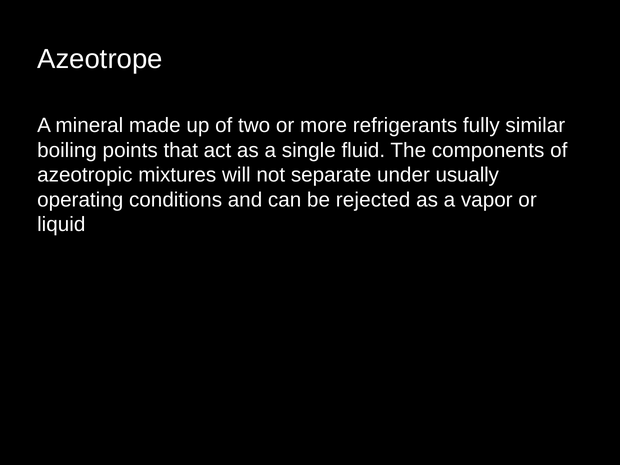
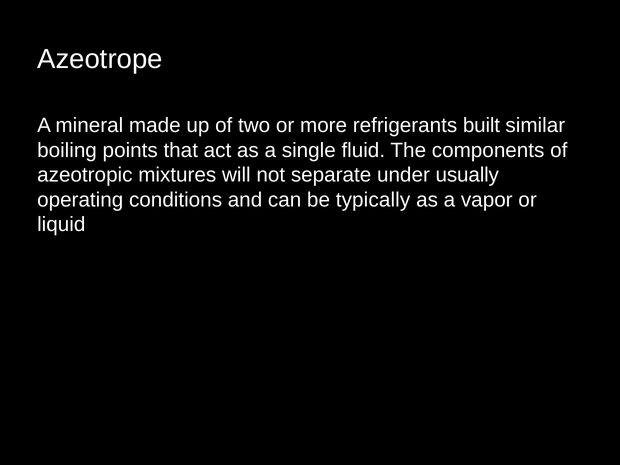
fully: fully -> built
rejected: rejected -> typically
